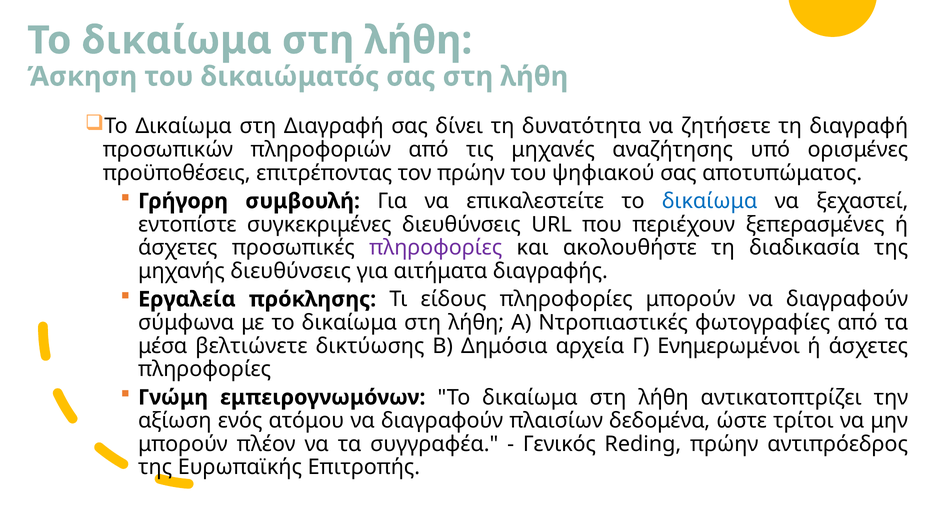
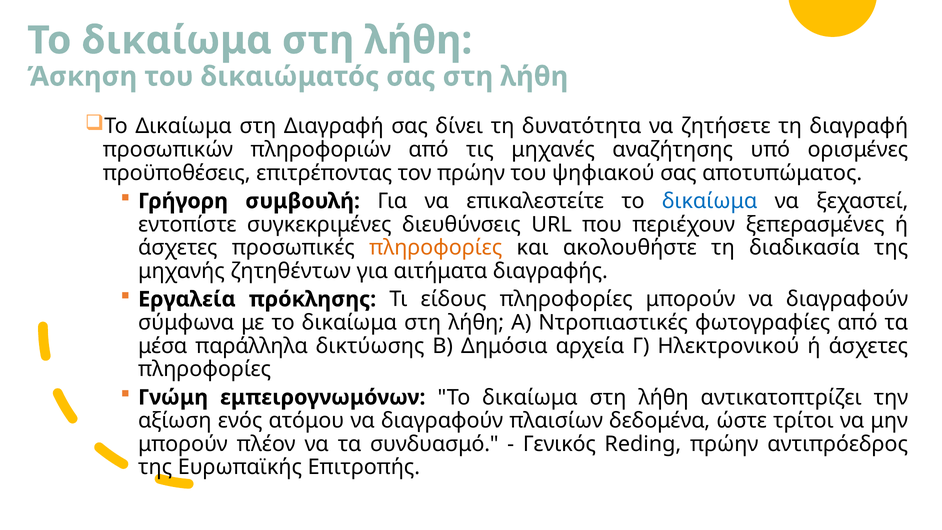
πληροφορίες at (436, 248) colour: purple -> orange
μηχανής διευθύνσεις: διευθύνσεις -> ζητηθέντων
βελτιώνετε: βελτιώνετε -> παράλληλα
Ενημερωμένοι: Ενημερωμένοι -> Ηλεκτρονικού
συγγραφέα: συγγραφέα -> συνδυασμό
